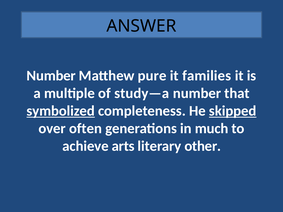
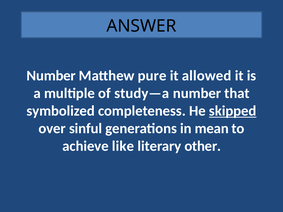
families: families -> allowed
symbolized underline: present -> none
often: often -> sinful
much: much -> mean
arts: arts -> like
